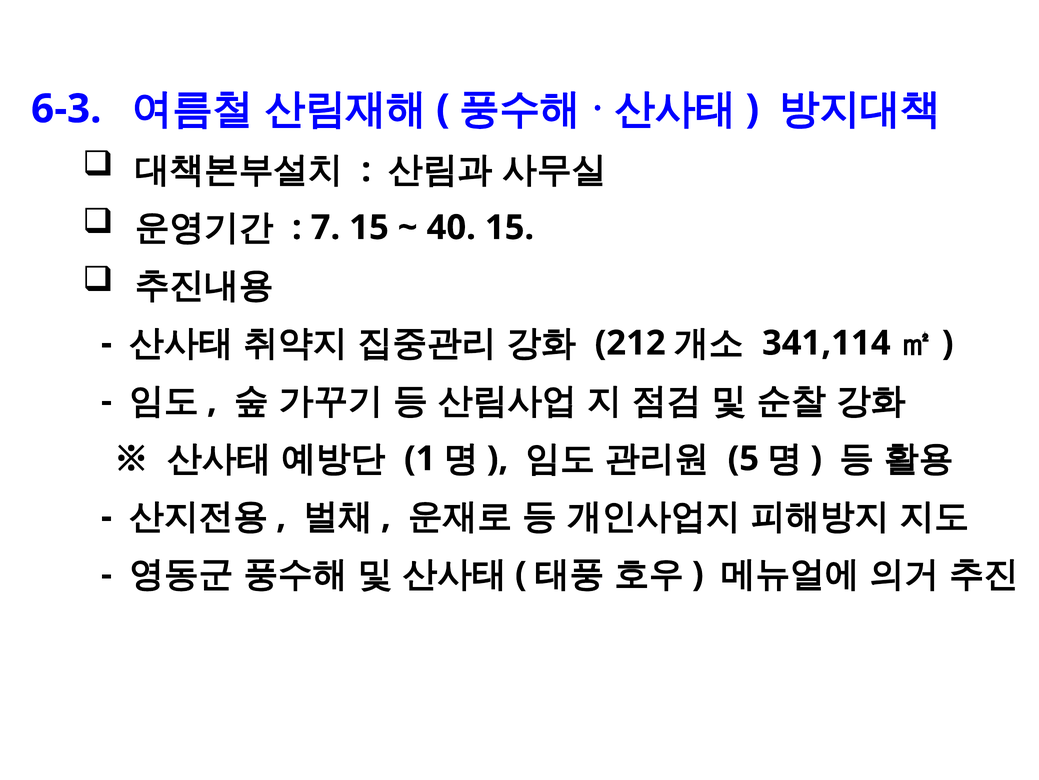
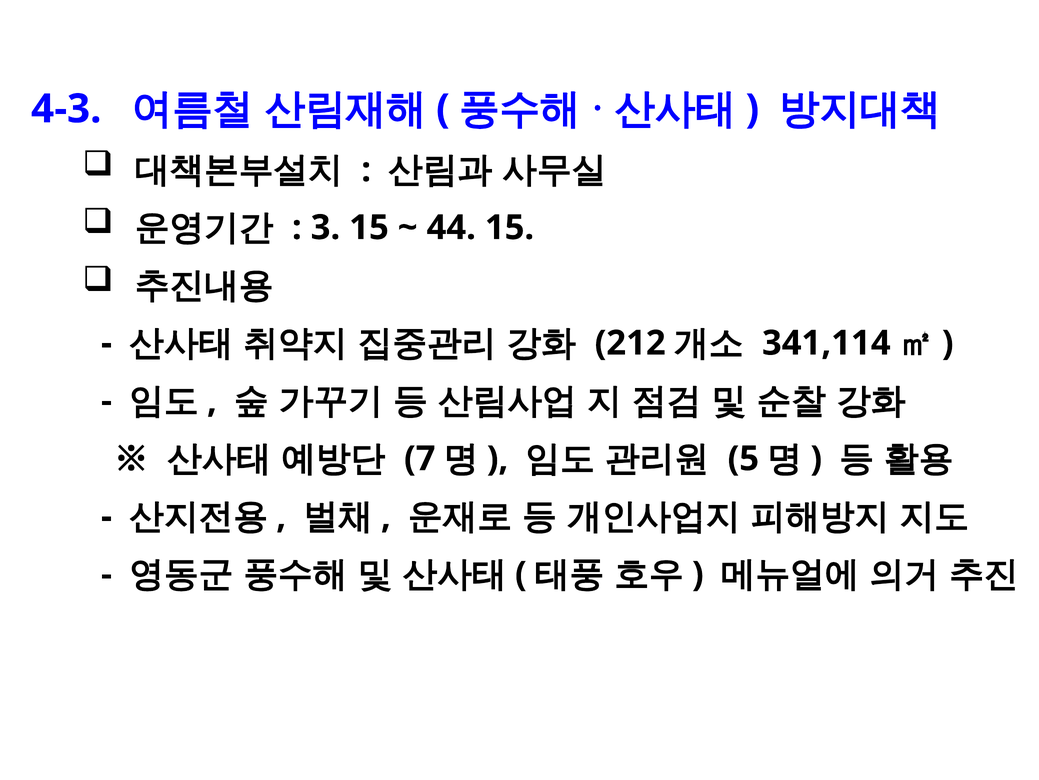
6-3: 6-3 -> 4-3
7: 7 -> 3
40: 40 -> 44
1: 1 -> 7
